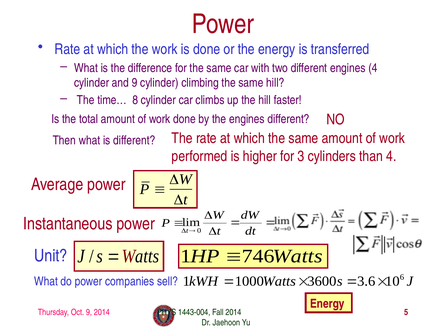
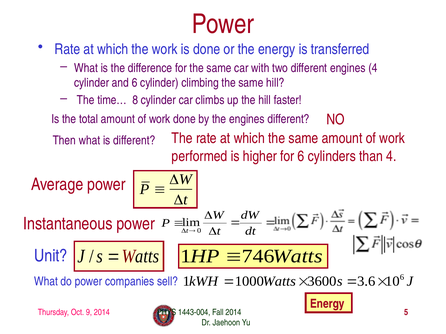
and 9: 9 -> 6
for 3: 3 -> 6
